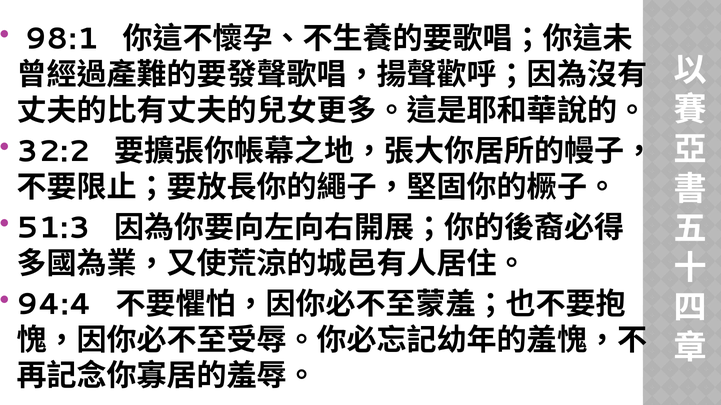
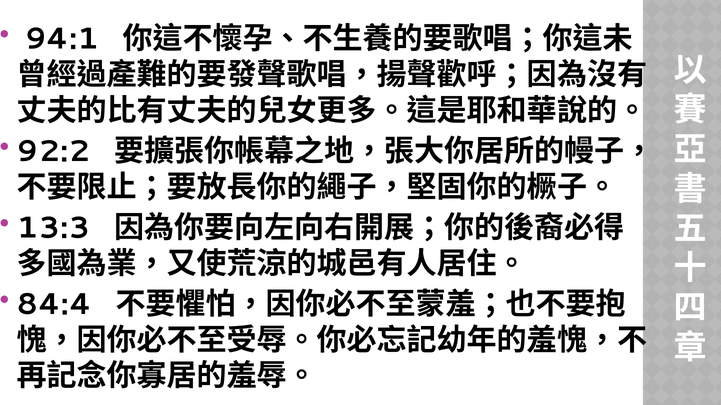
98:1: 98:1 -> 94:1
32:2: 32:2 -> 92:2
51:3: 51:3 -> 13:3
94:4: 94:4 -> 84:4
